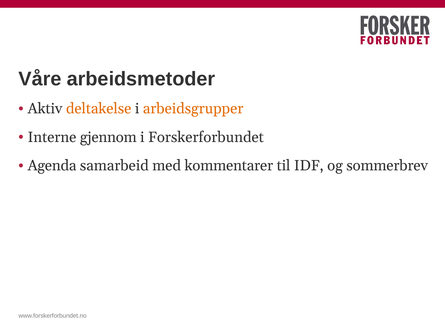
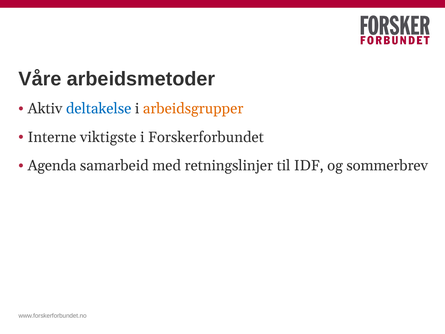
deltakelse colour: orange -> blue
gjennom: gjennom -> viktigste
kommentarer: kommentarer -> retningslinjer
